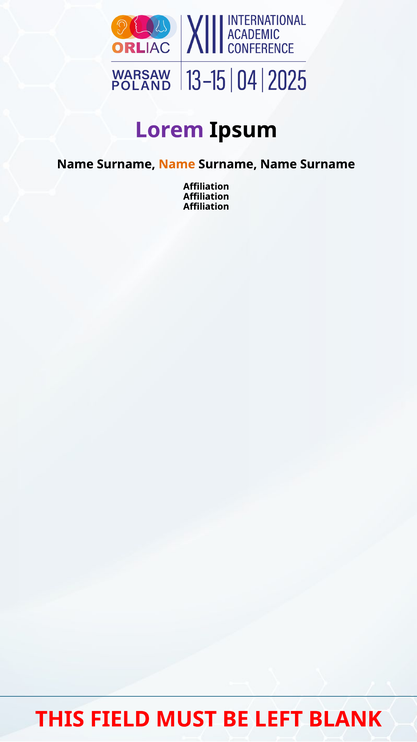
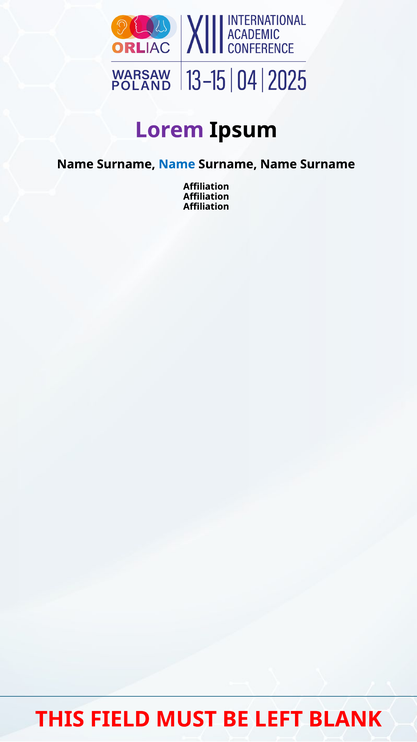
Name at (177, 164) colour: orange -> blue
